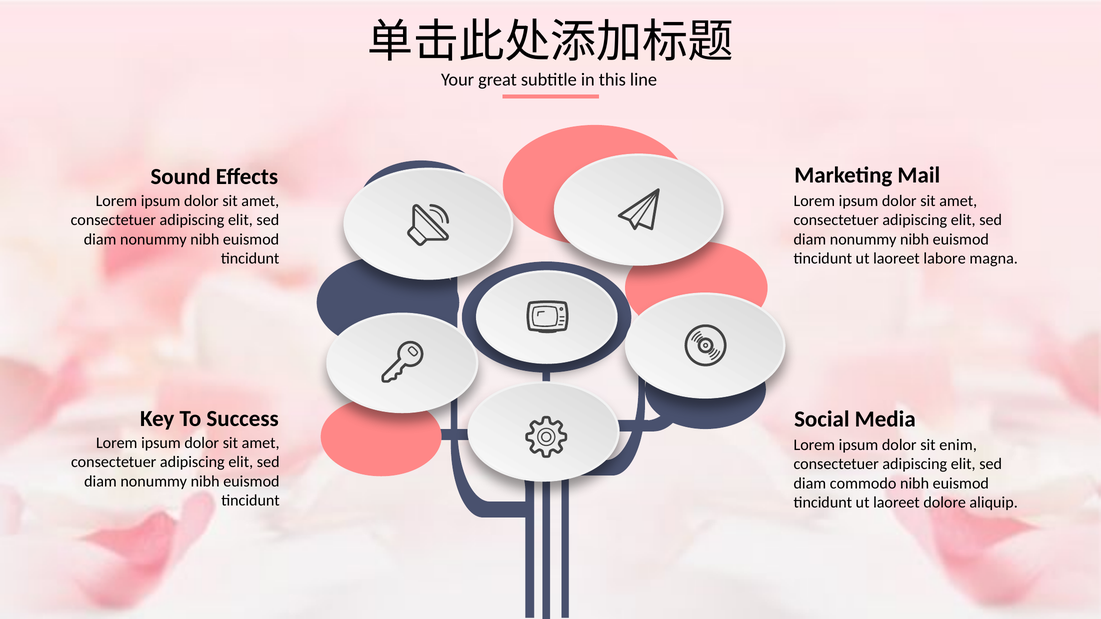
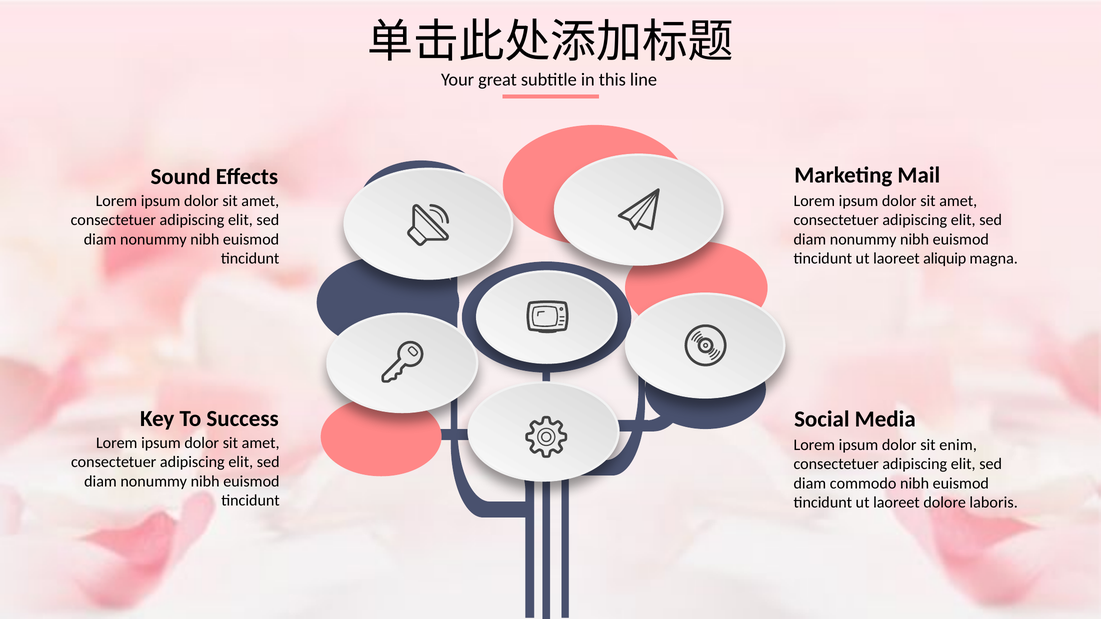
labore: labore -> aliquip
aliquip: aliquip -> laboris
